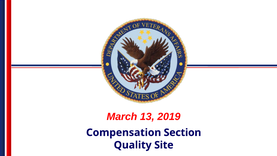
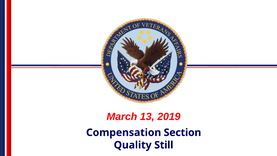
Site: Site -> Still
